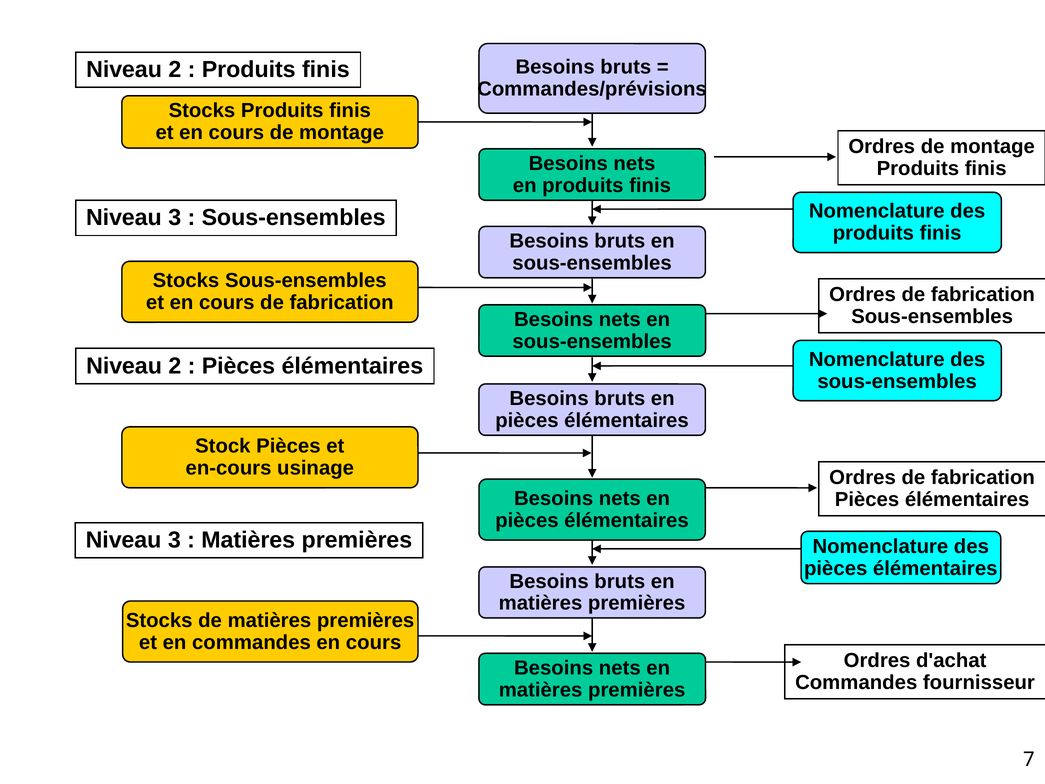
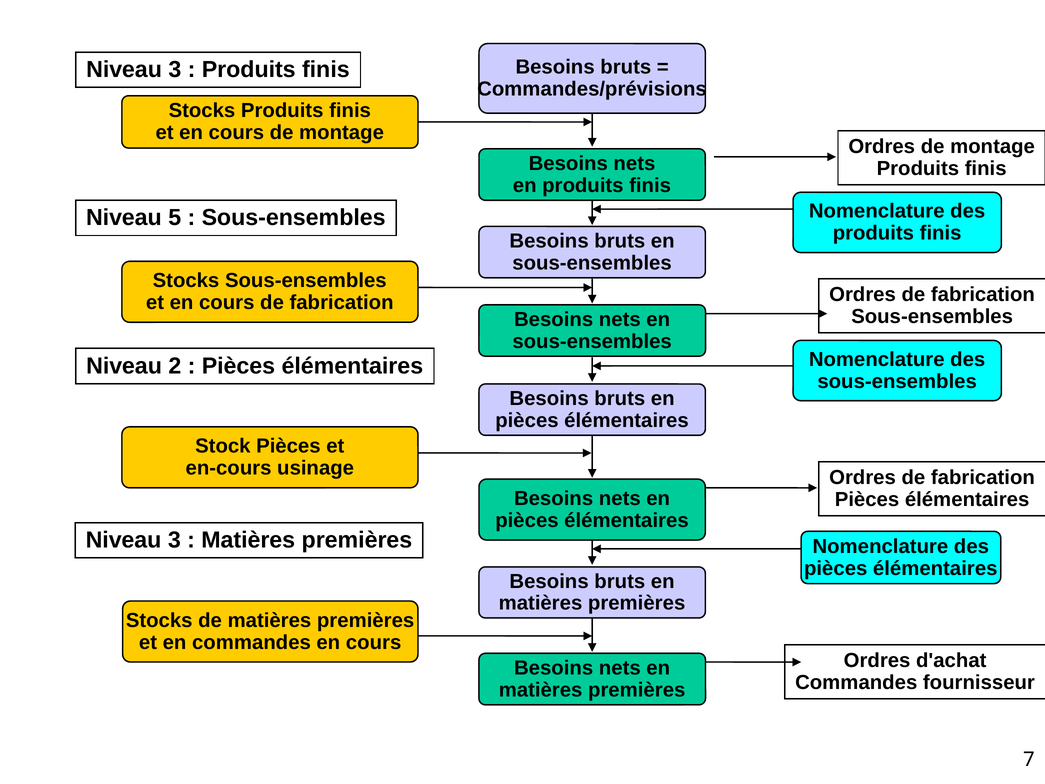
2 at (175, 70): 2 -> 3
3 at (175, 218): 3 -> 5
